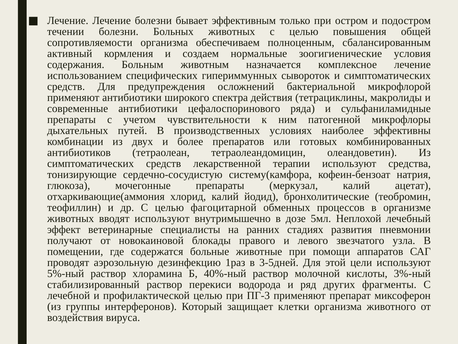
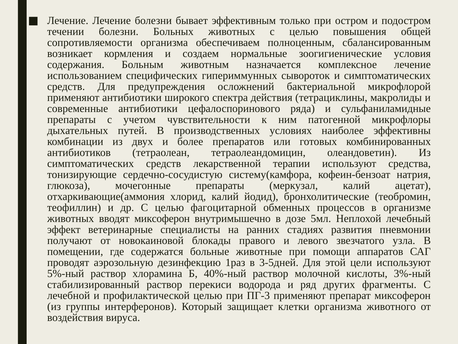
активный: активный -> возникает
вводят используют: используют -> миксоферон
